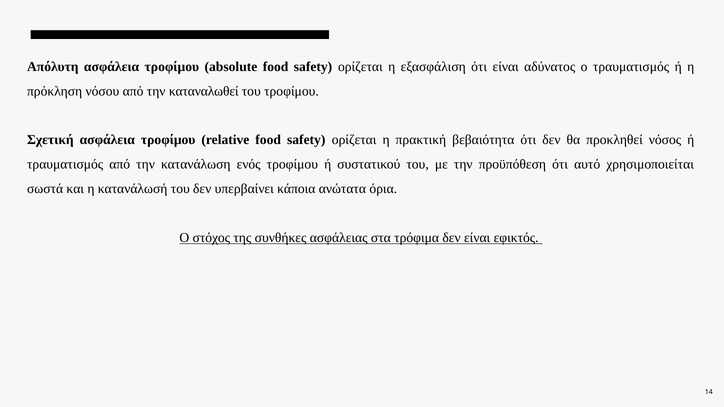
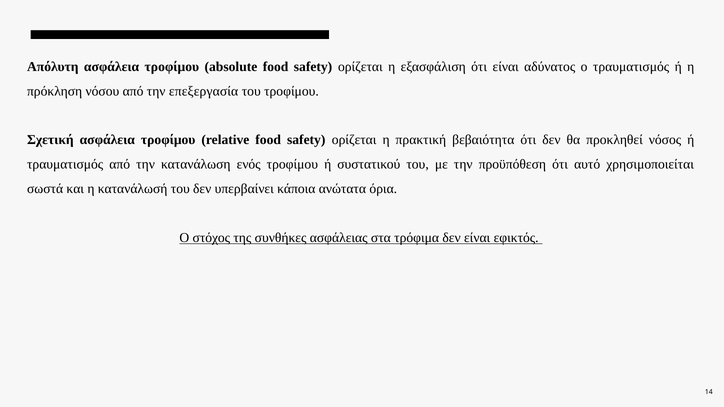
καταναλωθεί: καταναλωθεί -> επεξεργασία
